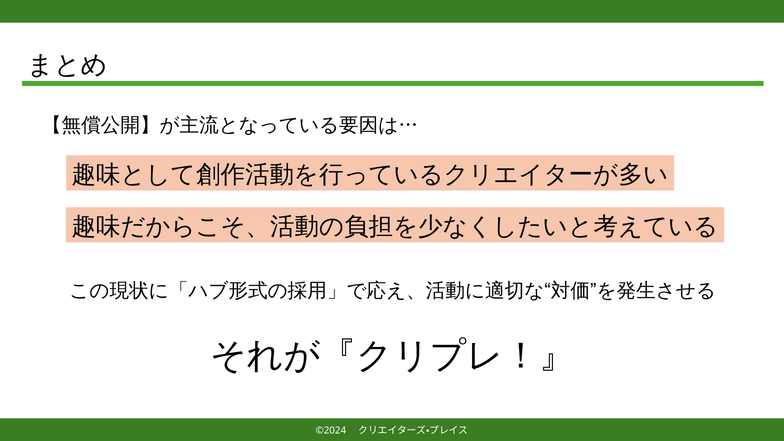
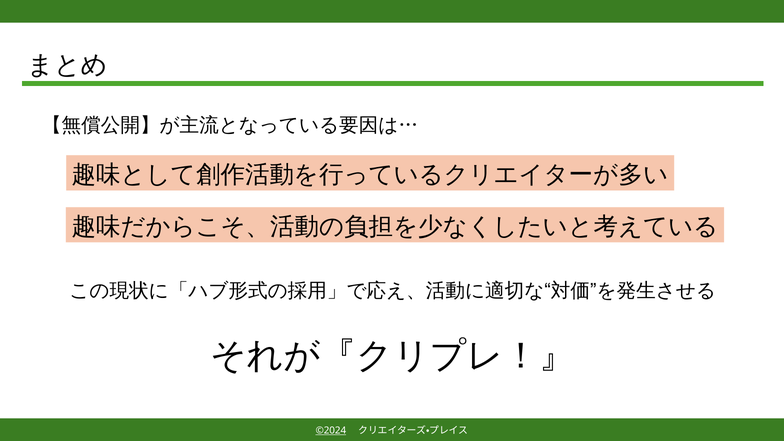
©2024 underline: none -> present
